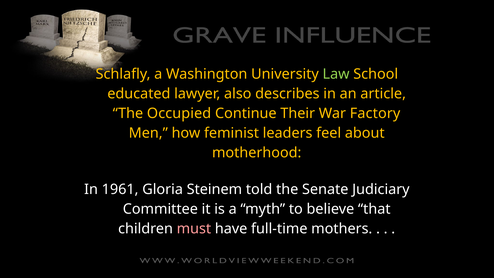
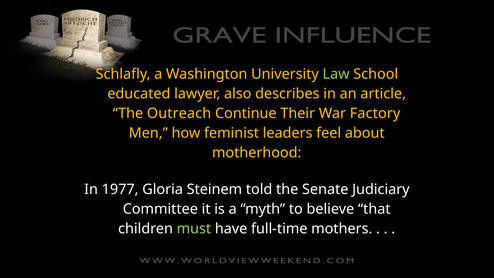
Occupied: Occupied -> Outreach
1961: 1961 -> 1977
must colour: pink -> light green
